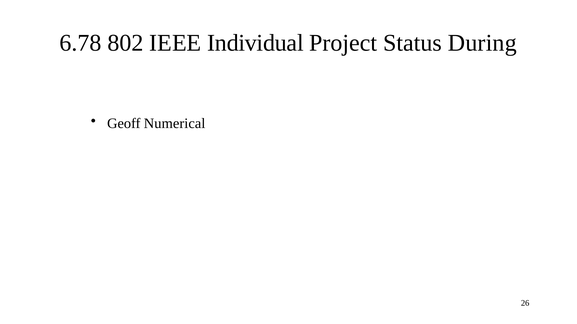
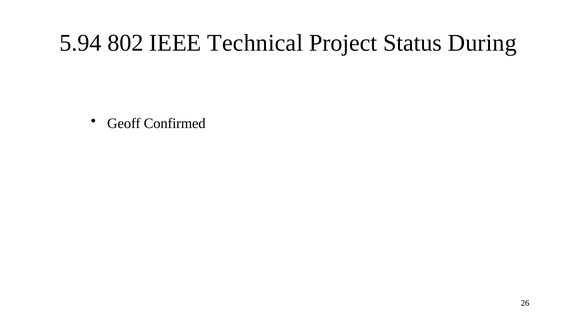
6.78: 6.78 -> 5.94
Individual: Individual -> Technical
Numerical: Numerical -> Confirmed
